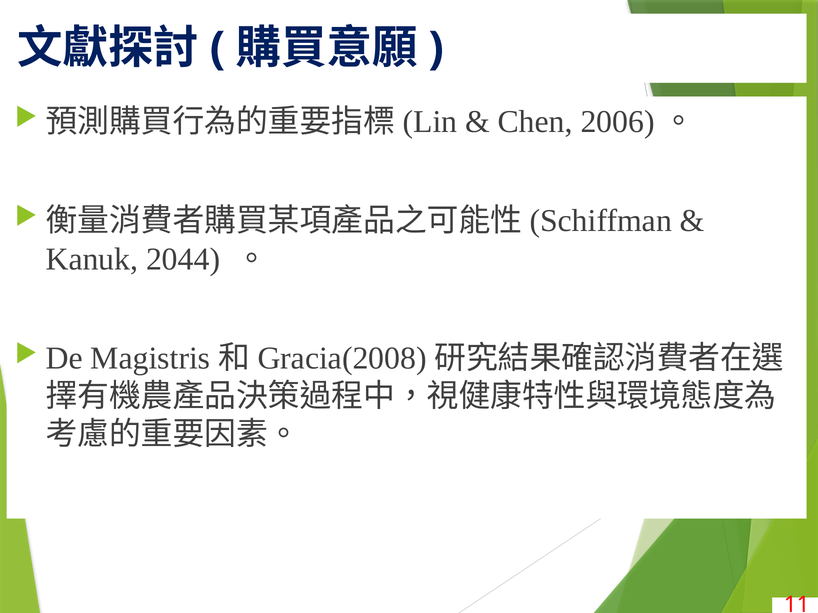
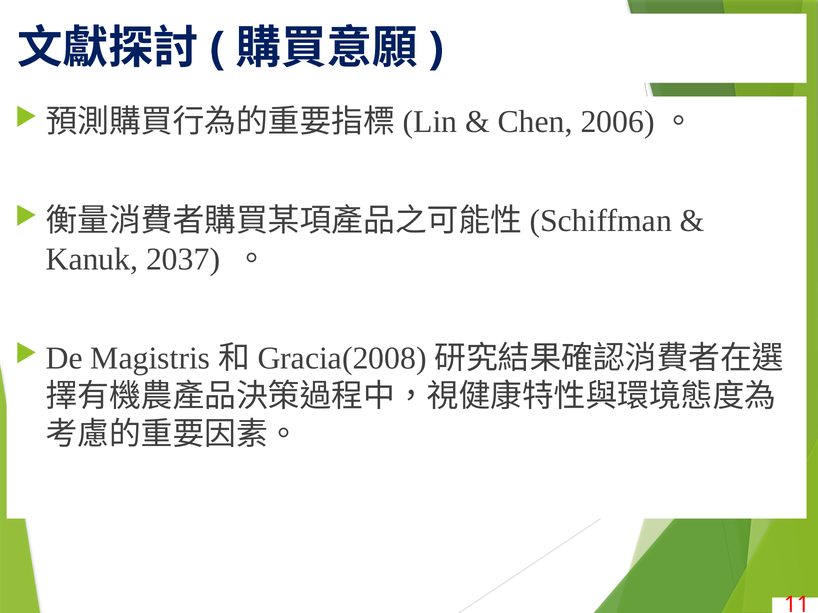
2044: 2044 -> 2037
